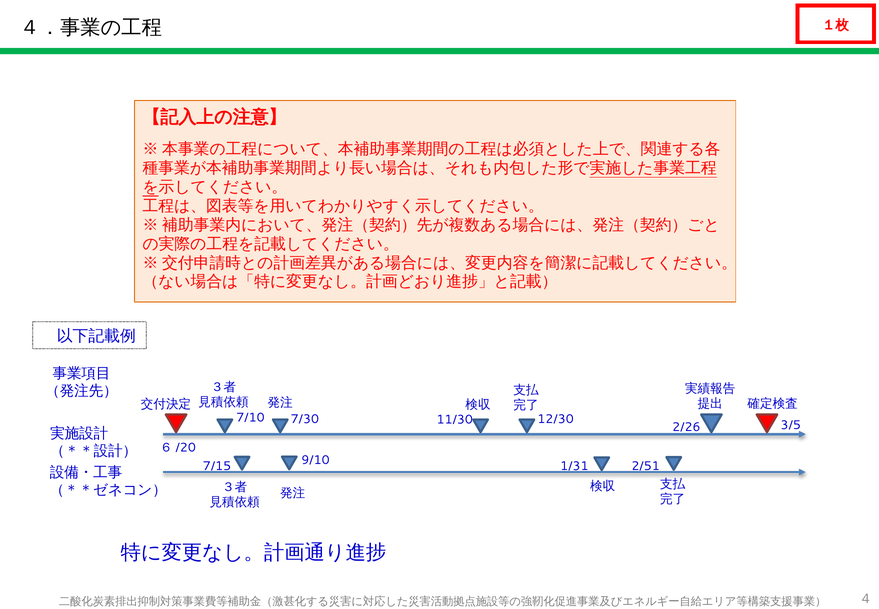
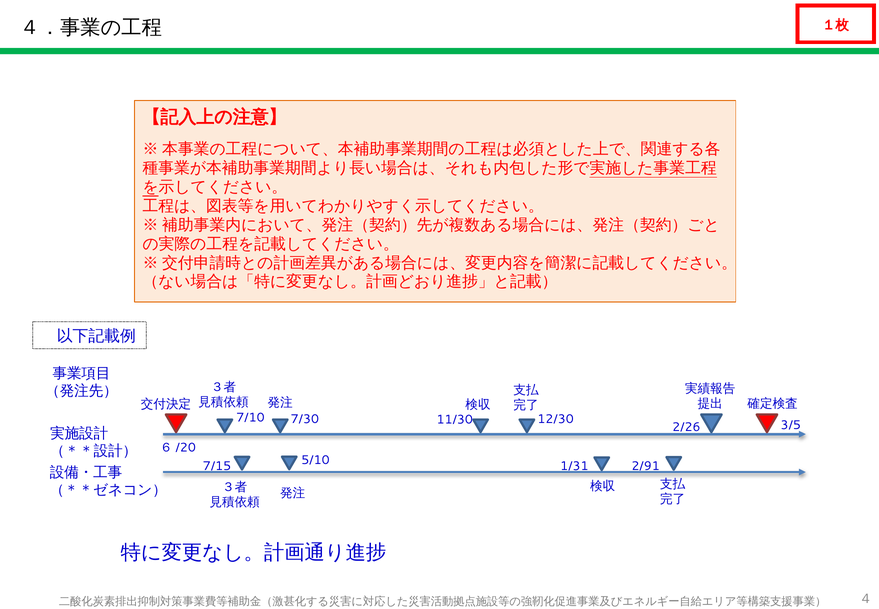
9/10: 9/10 -> 5/10
2/51: 2/51 -> 2/91
